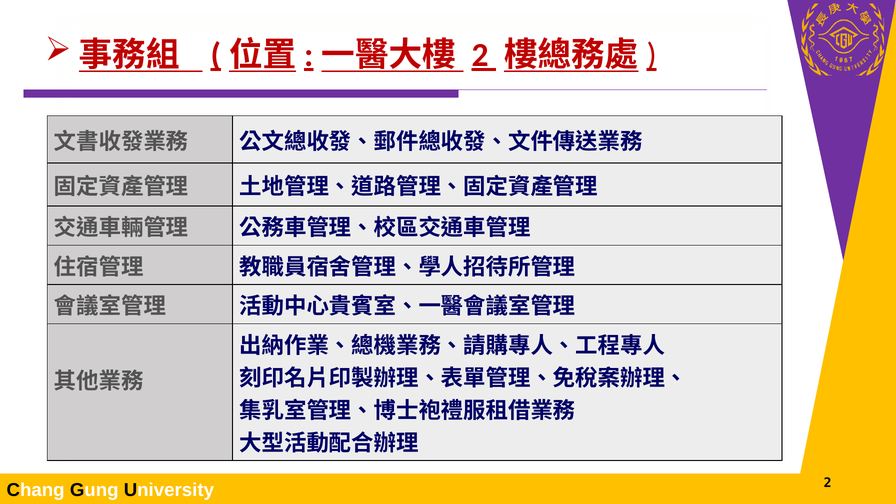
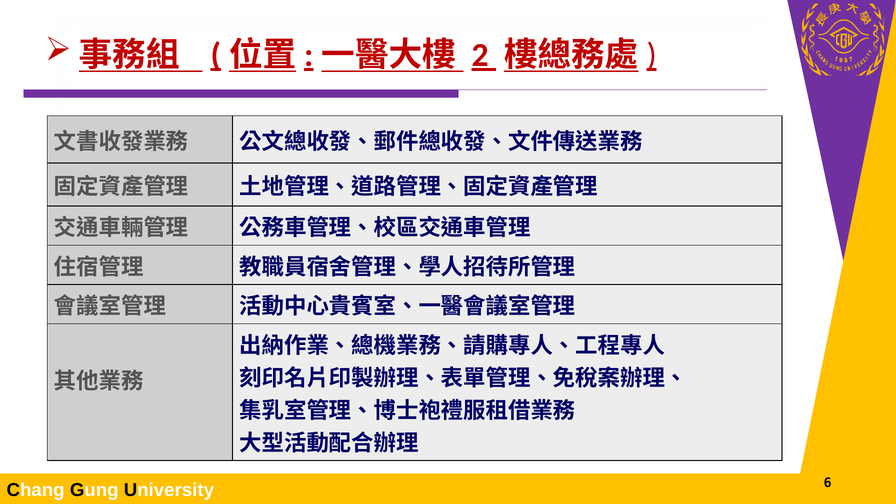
2 at (828, 483): 2 -> 6
